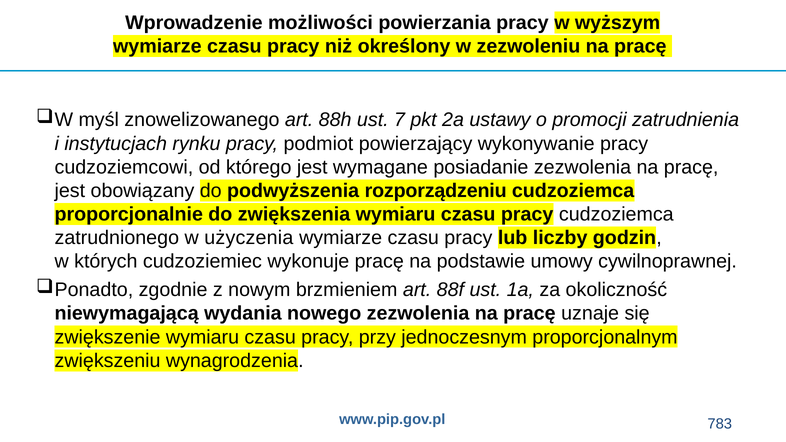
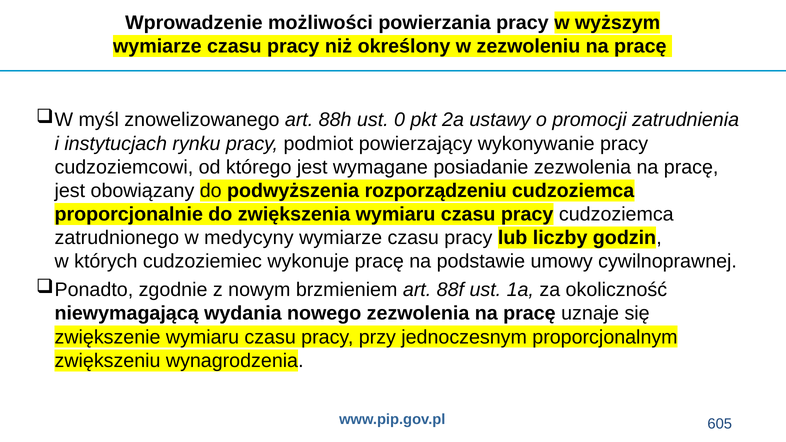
7: 7 -> 0
użyczenia: użyczenia -> medycyny
783: 783 -> 605
